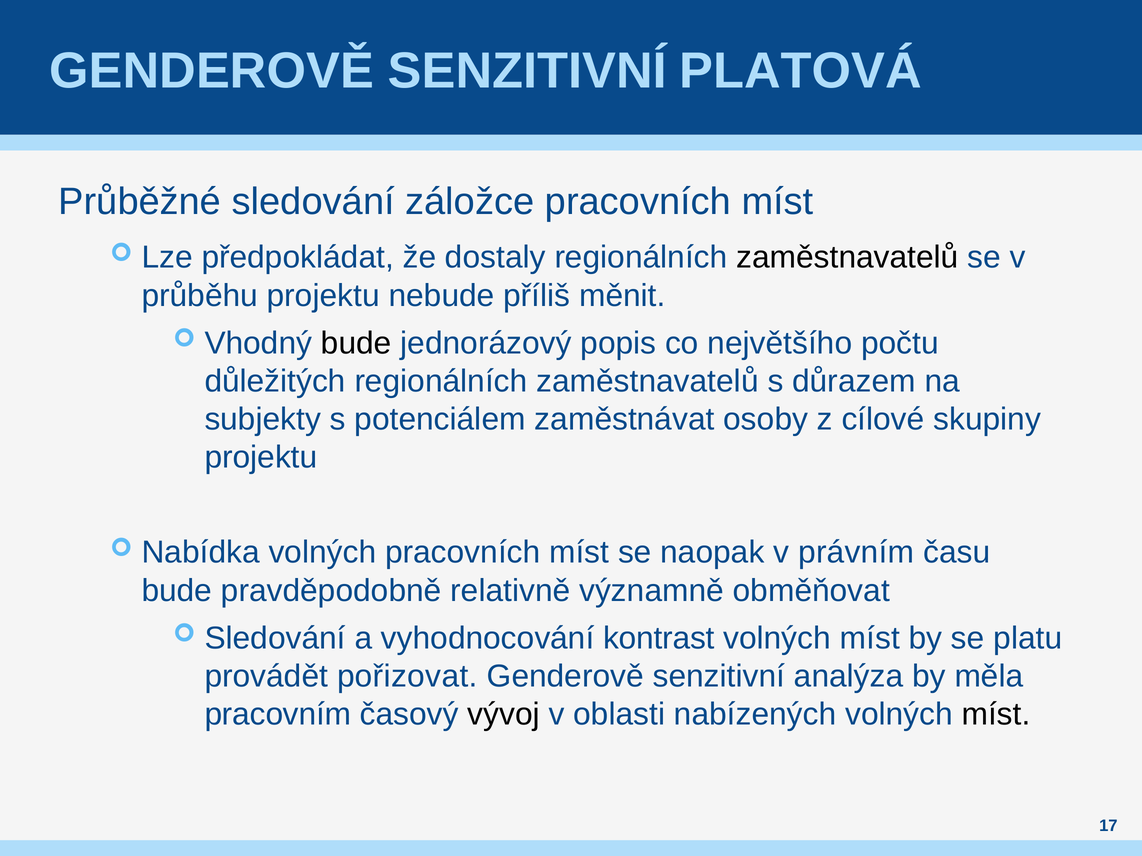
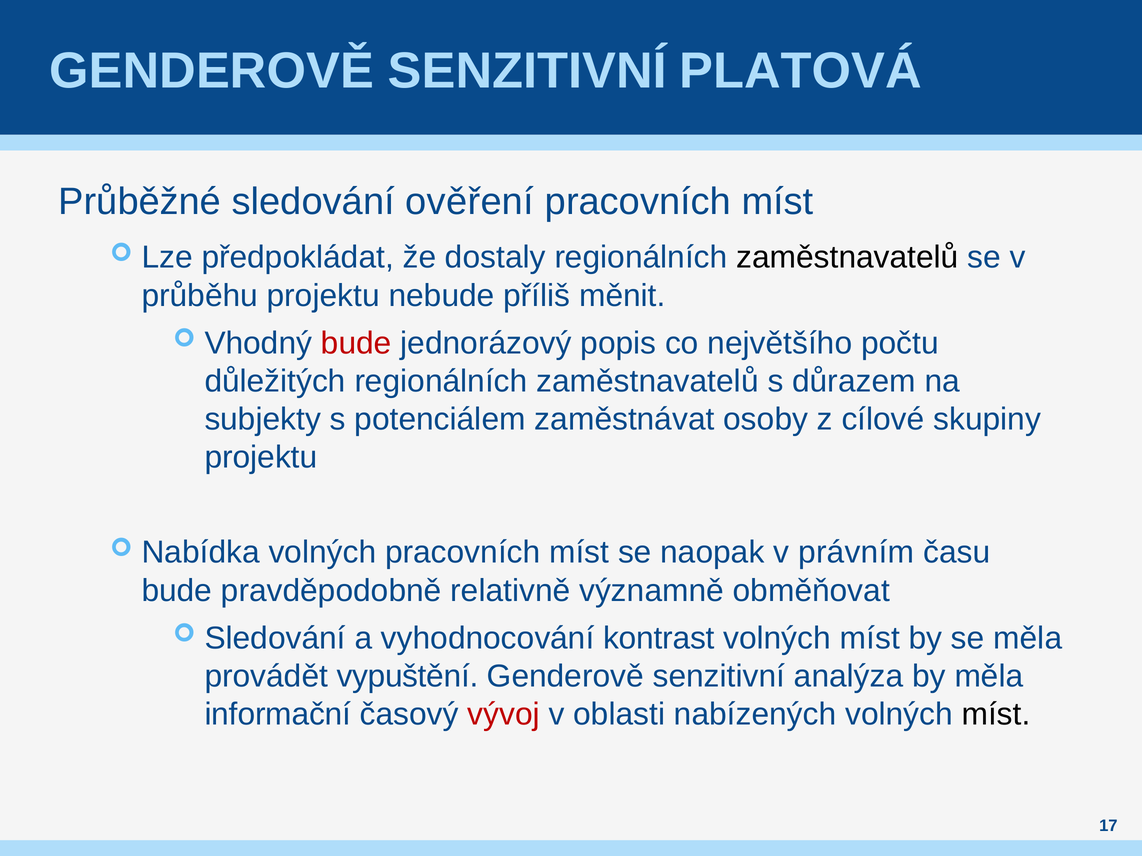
záložce: záložce -> ověření
bude at (356, 343) colour: black -> red
se platu: platu -> měla
pořizovat: pořizovat -> vypuštění
pracovním: pracovním -> informační
vývoj colour: black -> red
